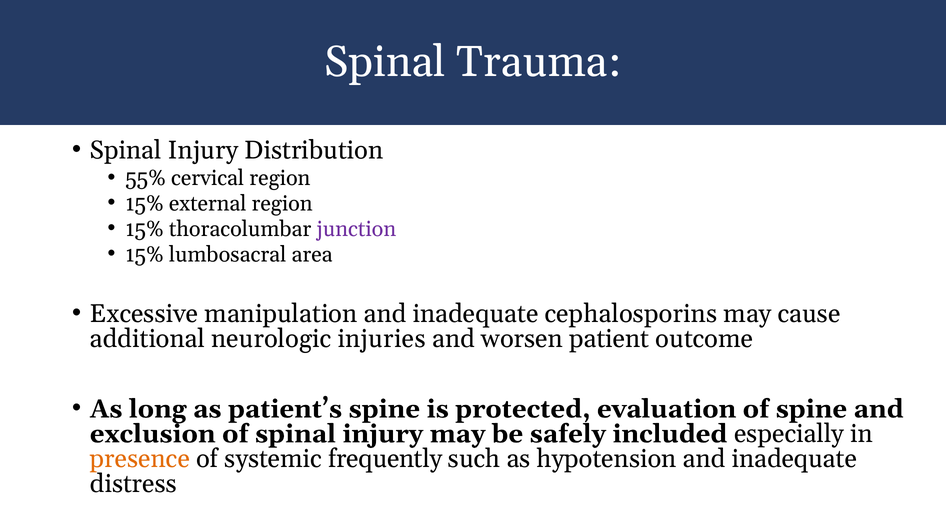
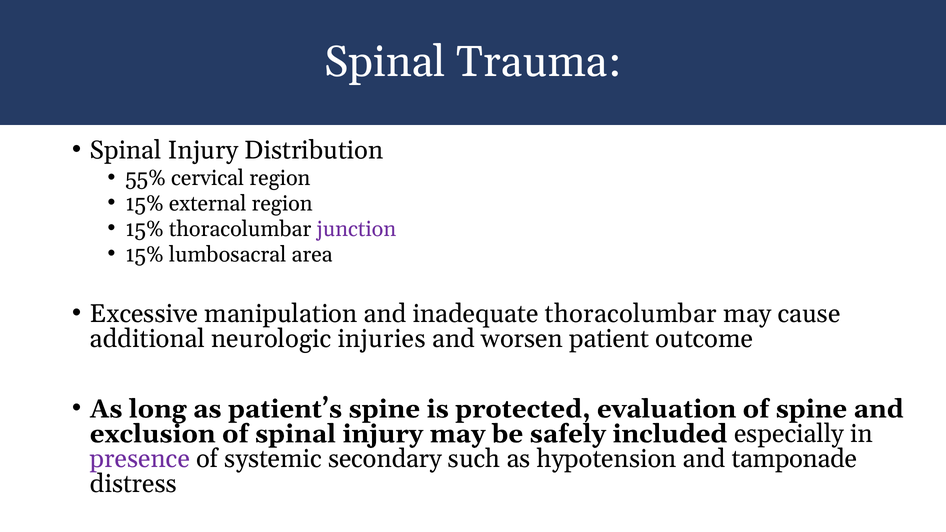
inadequate cephalosporins: cephalosporins -> thoracolumbar
presence colour: orange -> purple
frequently: frequently -> secondary
hypotension and inadequate: inadequate -> tamponade
